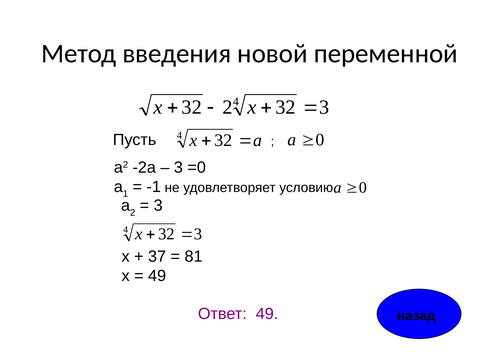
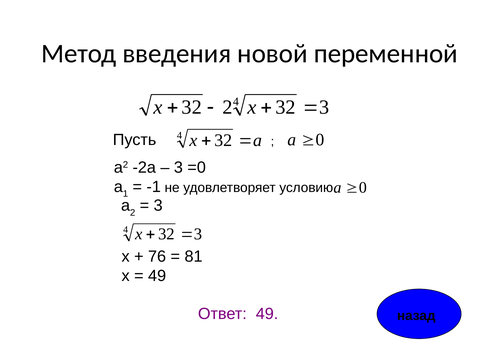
37: 37 -> 76
